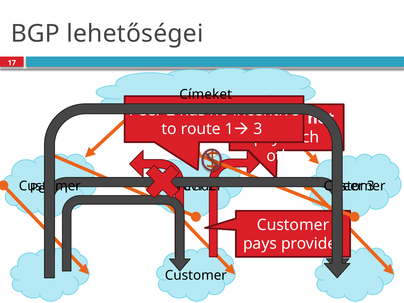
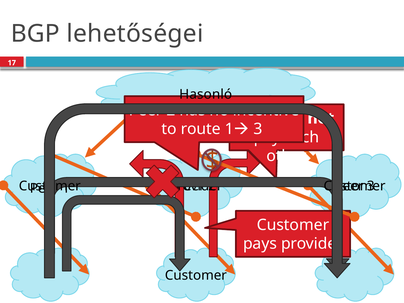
Címeket: Címeket -> Hasonló
